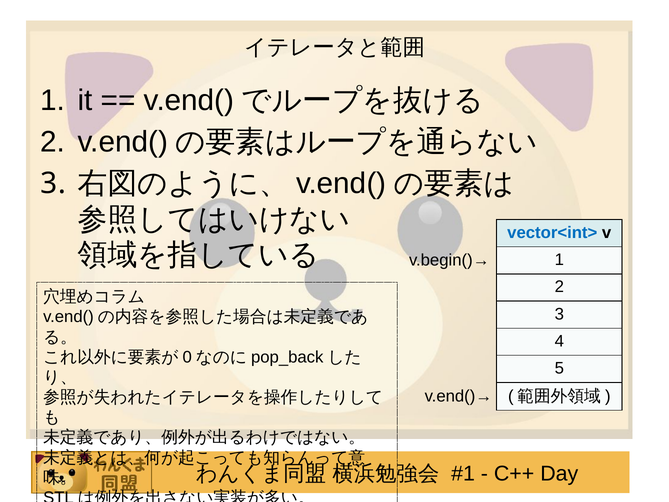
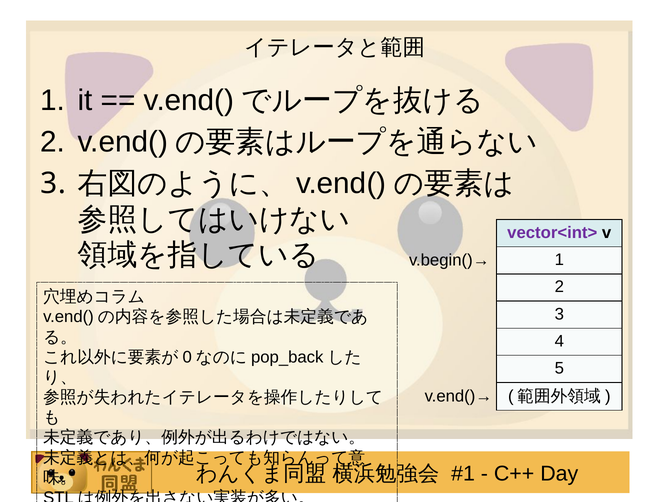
vector<int> colour: blue -> purple
